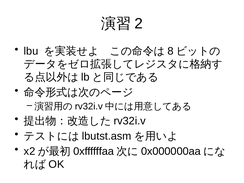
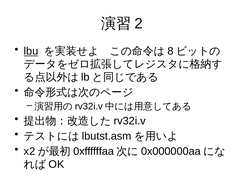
lbu underline: none -> present
